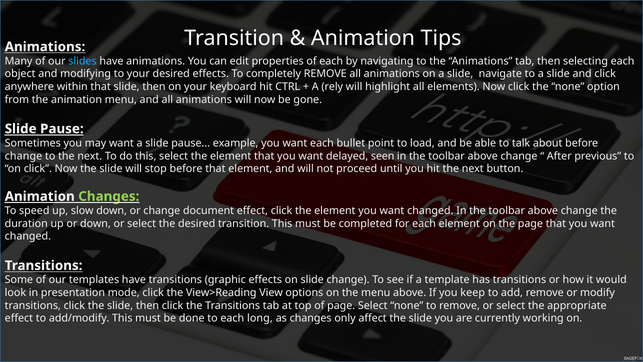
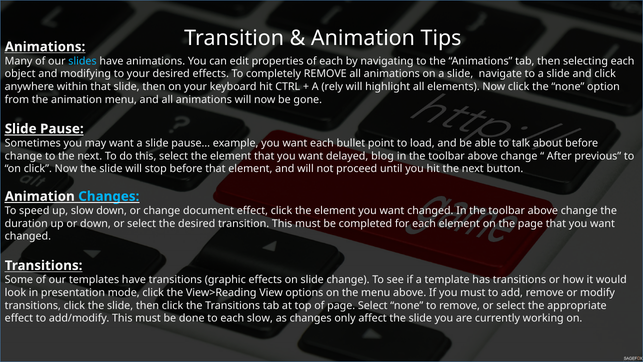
seen: seen -> blog
Changes at (109, 196) colour: light green -> light blue
you keep: keep -> must
each long: long -> slow
